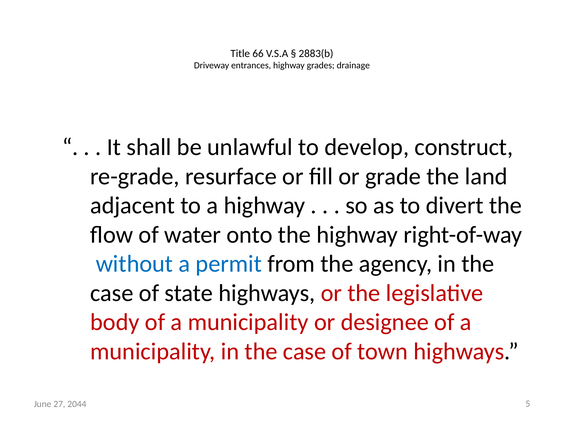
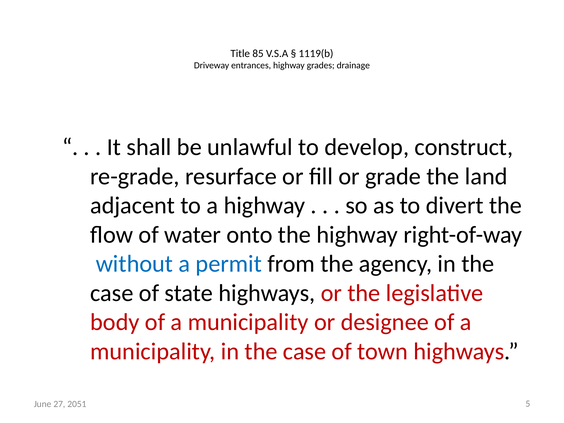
66: 66 -> 85
2883(b: 2883(b -> 1119(b
2044: 2044 -> 2051
